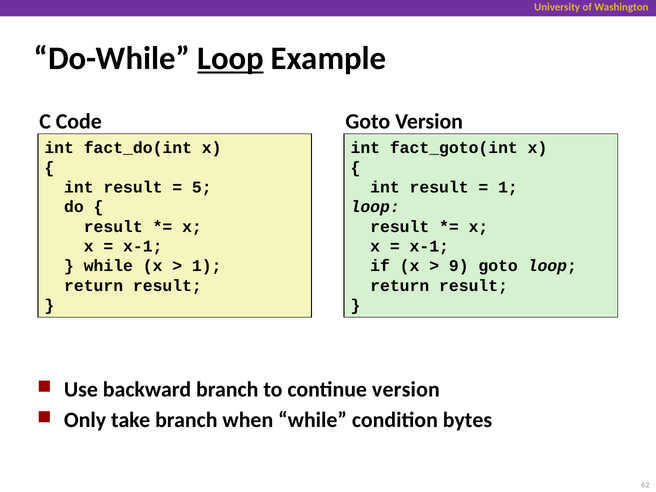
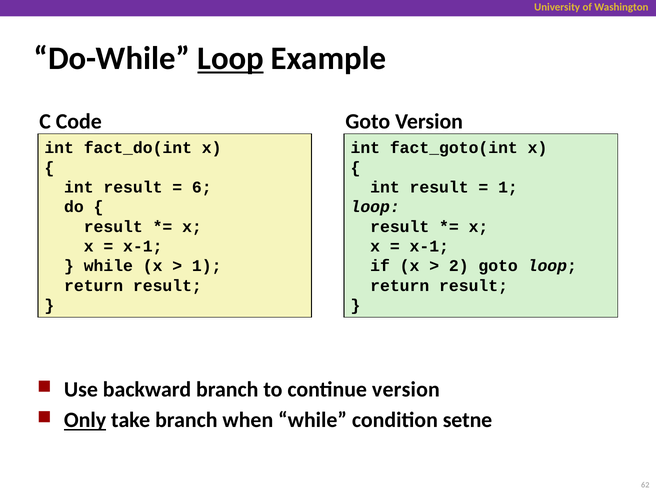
5: 5 -> 6
9: 9 -> 2
Only underline: none -> present
bytes: bytes -> setne
